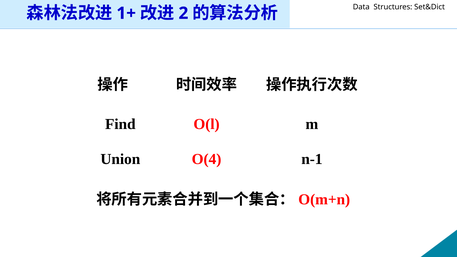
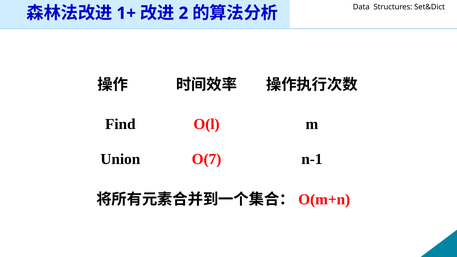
O(4: O(4 -> O(7
